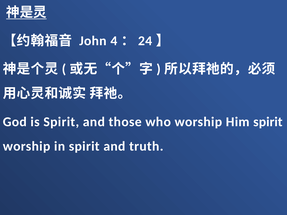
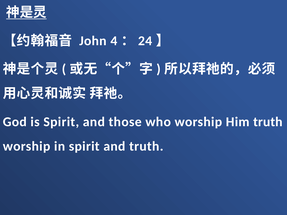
Him spirit: spirit -> truth
